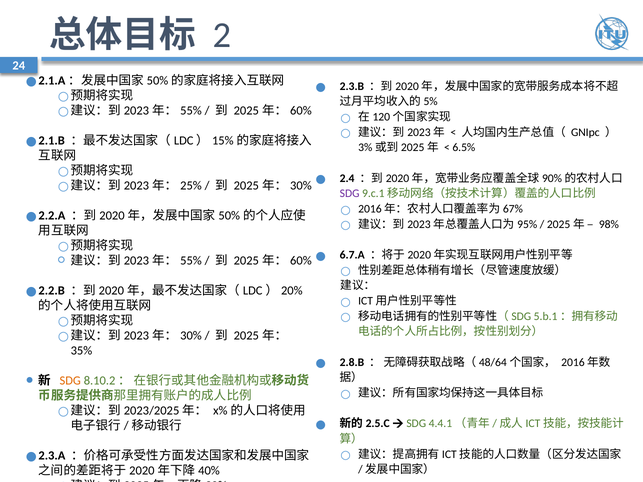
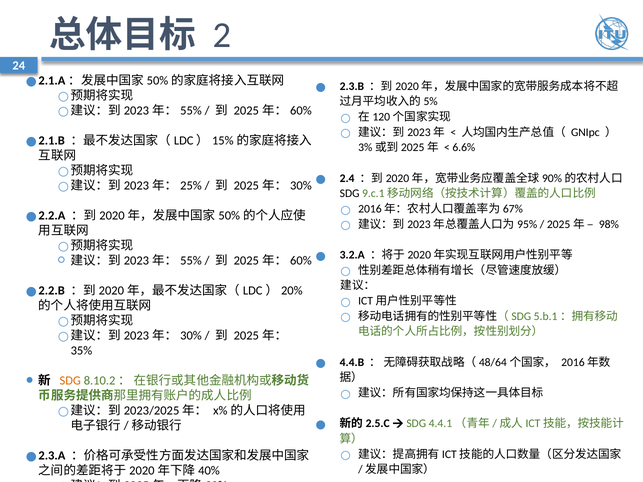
6.5%: 6.5% -> 6.6%
SDG at (350, 194) colour: purple -> black
6.7.A: 6.7.A -> 3.2.A
2.8.B: 2.8.B -> 4.4.B
